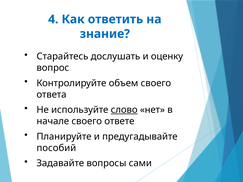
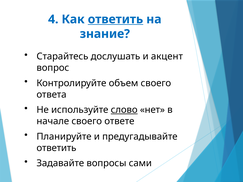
ответить at (115, 19) underline: none -> present
оценку: оценку -> акцент
пособий at (56, 148): пособий -> ответить
